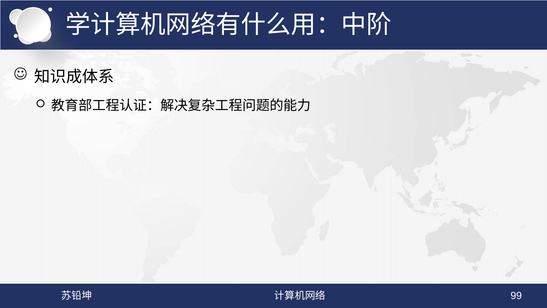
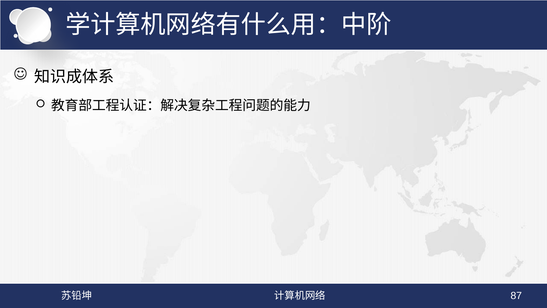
99: 99 -> 87
